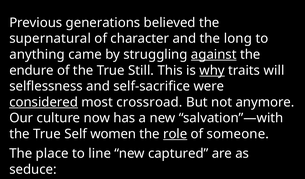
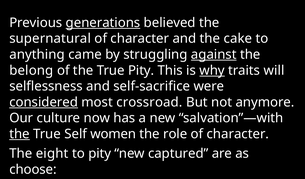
generations underline: none -> present
long: long -> cake
endure: endure -> belong
True Still: Still -> Pity
the at (19, 134) underline: none -> present
role underline: present -> none
someone at (238, 134): someone -> character
place: place -> eight
to line: line -> pity
seduce: seduce -> choose
